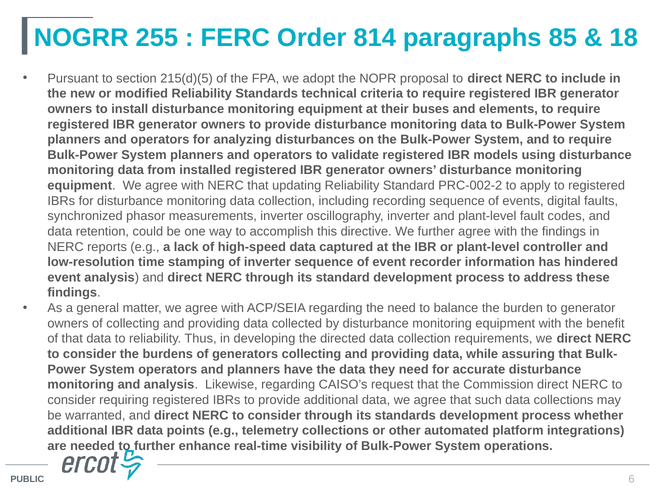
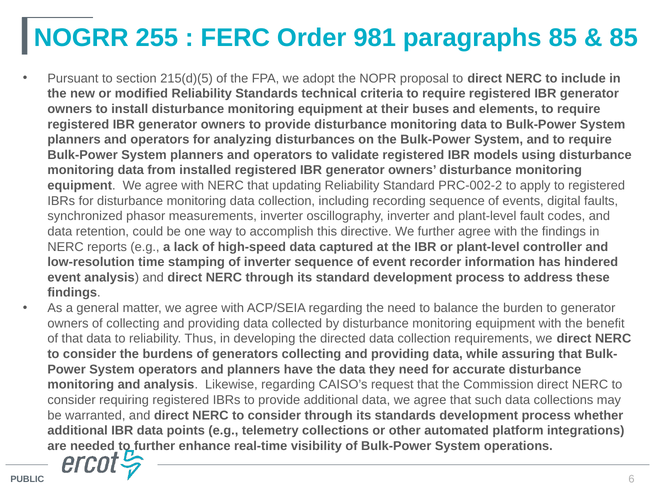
814: 814 -> 981
18 at (624, 38): 18 -> 85
